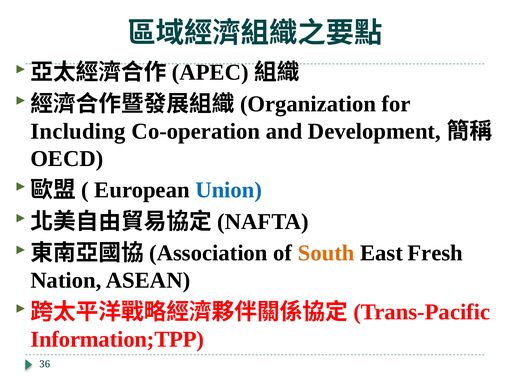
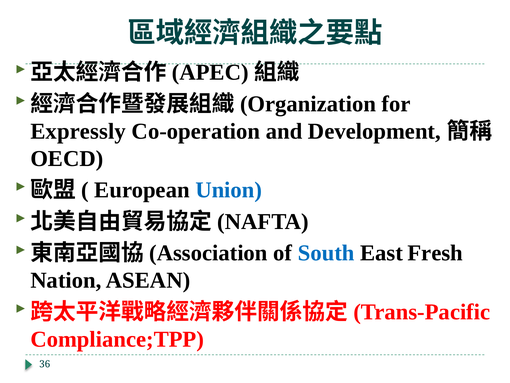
Including: Including -> Expressly
South colour: orange -> blue
Information;TPP: Information;TPP -> Compliance;TPP
